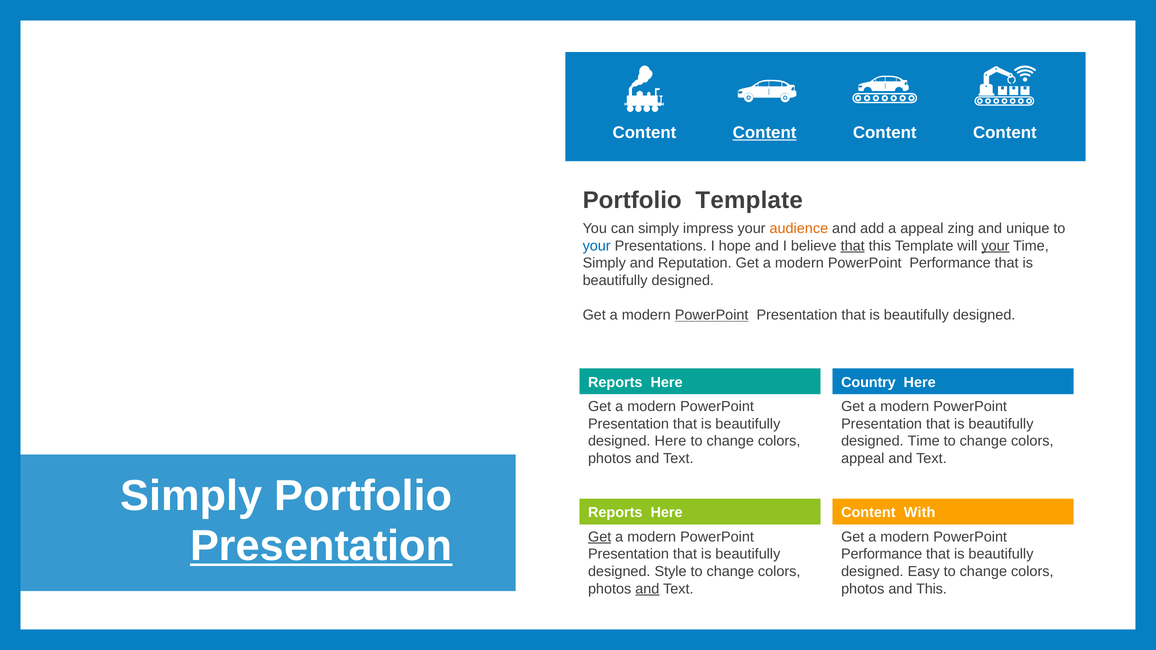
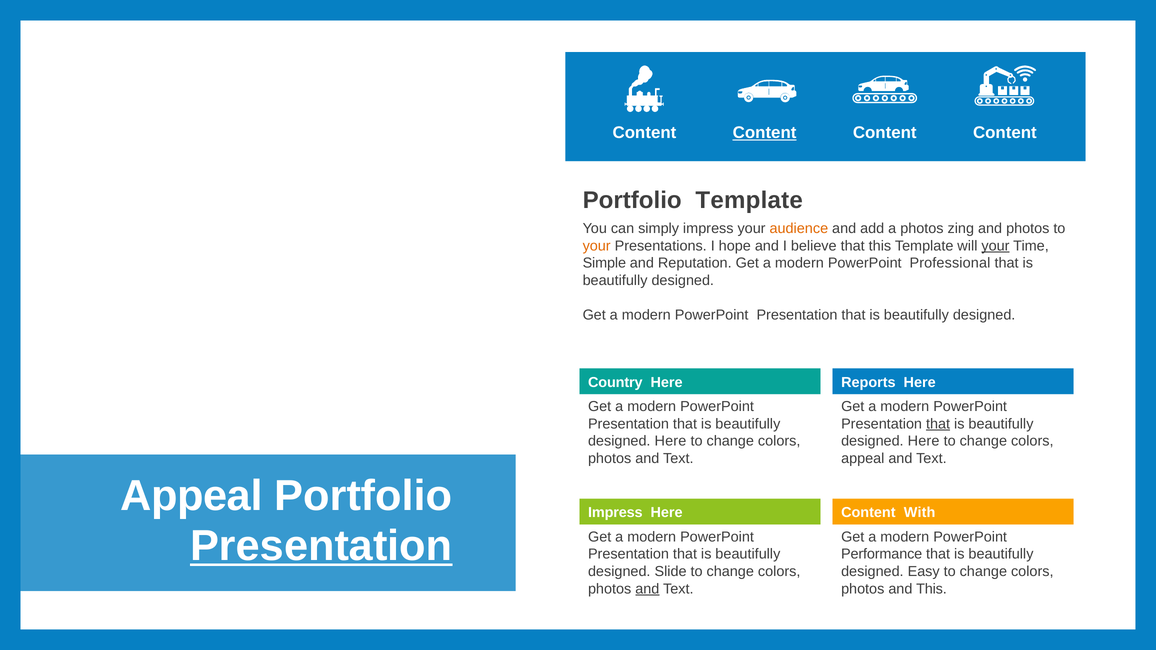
a appeal: appeal -> photos
and unique: unique -> photos
your at (597, 246) colour: blue -> orange
that at (853, 246) underline: present -> none
Simply at (604, 263): Simply -> Simple
Performance at (950, 263): Performance -> Professional
PowerPoint at (712, 315) underline: present -> none
Reports at (615, 382): Reports -> Country
Country: Country -> Reports
that at (938, 424) underline: none -> present
Time at (924, 441): Time -> Here
Simply at (191, 496): Simply -> Appeal
Reports at (615, 513): Reports -> Impress
Get at (600, 537) underline: present -> none
Style: Style -> Slide
